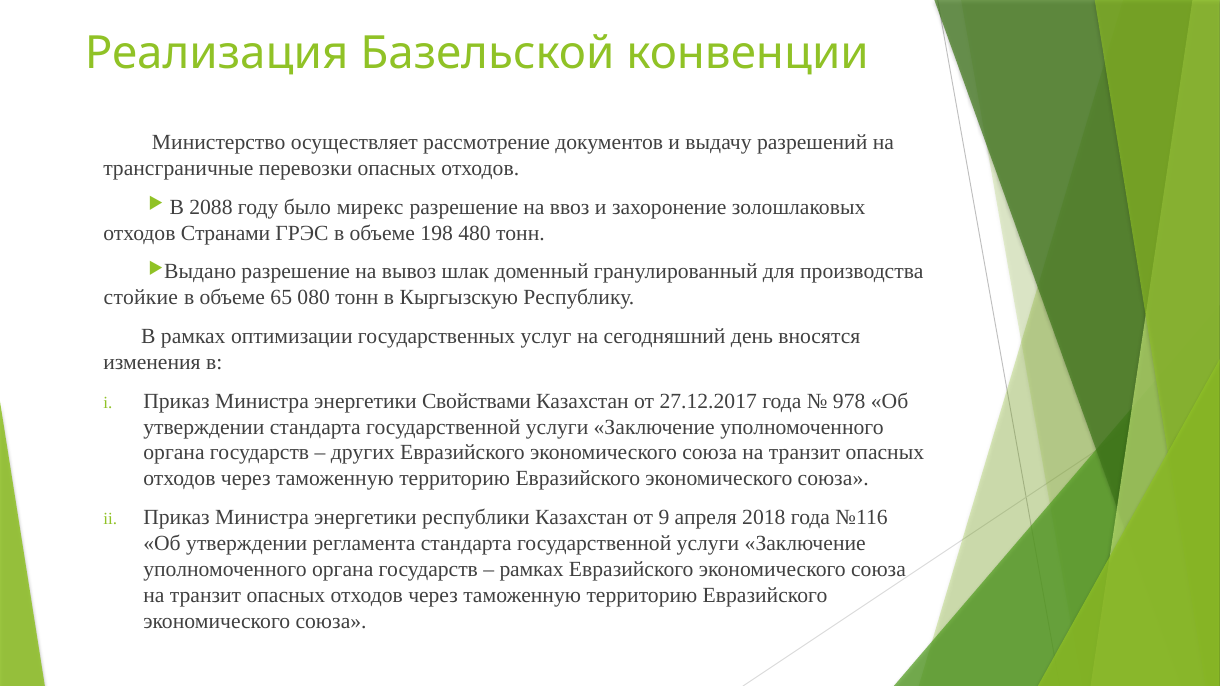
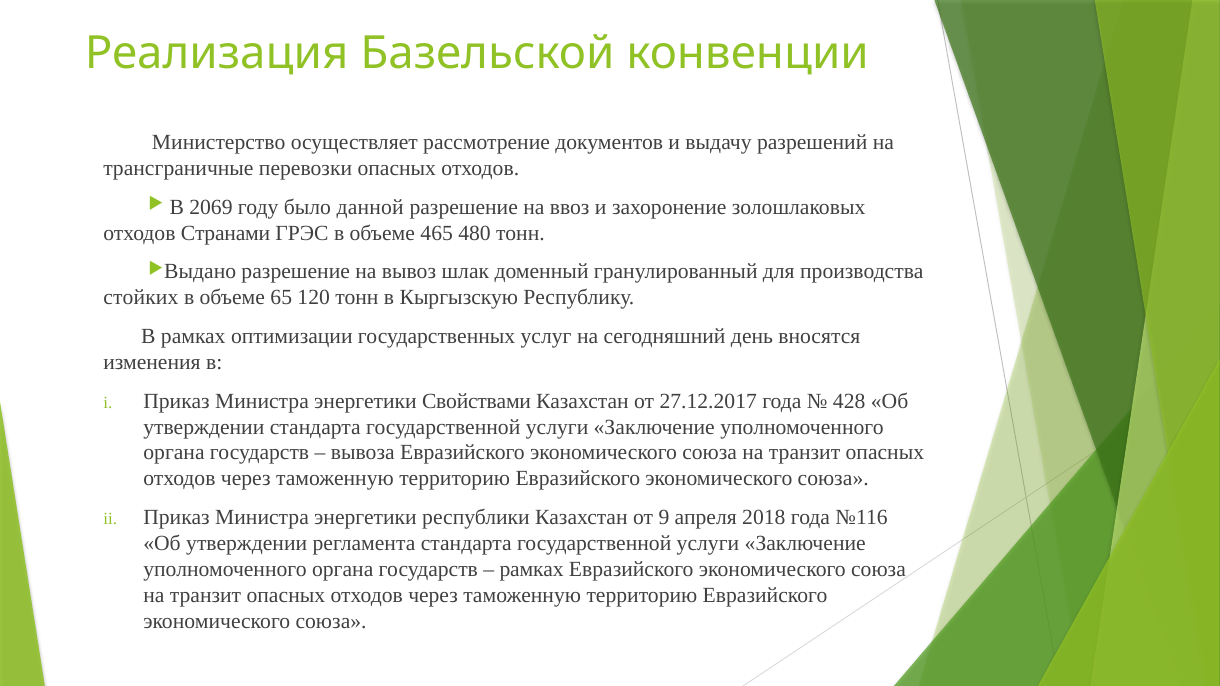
2088: 2088 -> 2069
мирекс: мирекс -> данной
198: 198 -> 465
стойкие: стойкие -> стойких
080: 080 -> 120
978: 978 -> 428
других: других -> вывоза
